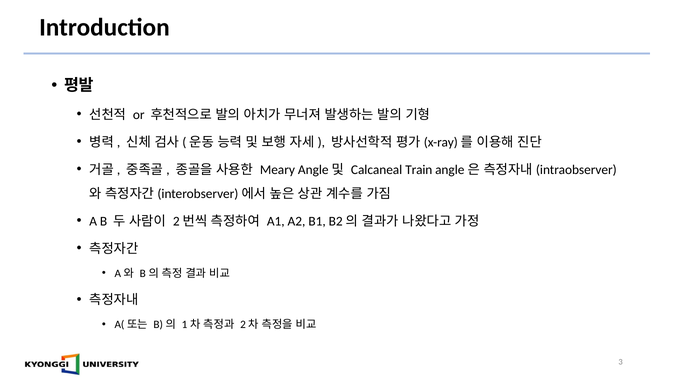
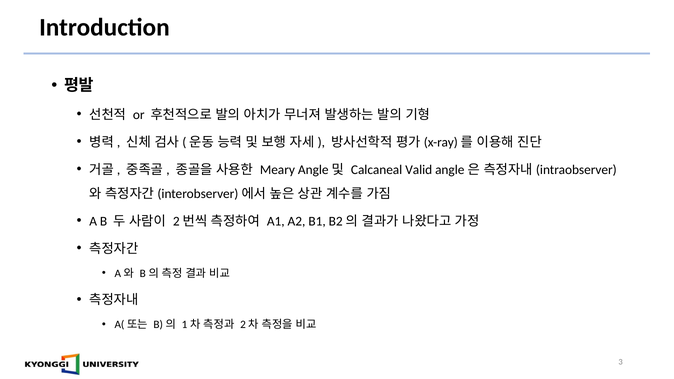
Train: Train -> Valid
